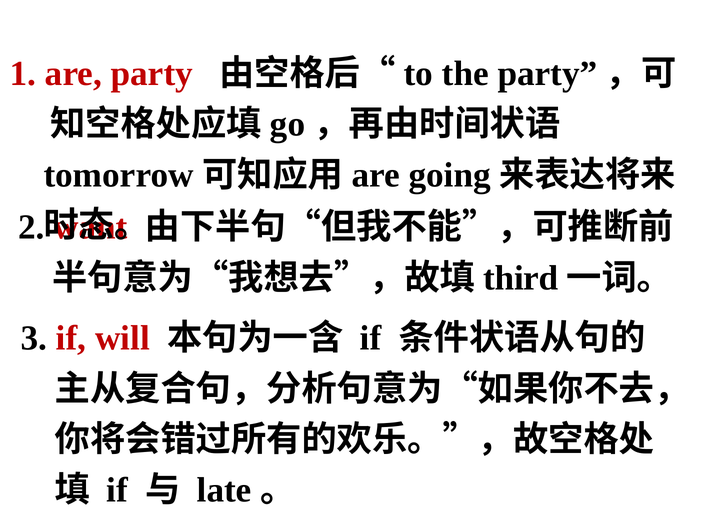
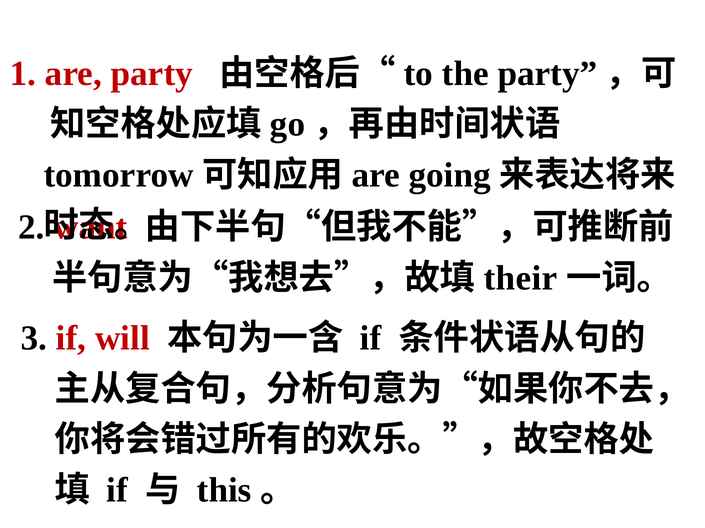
third: third -> their
late: late -> this
